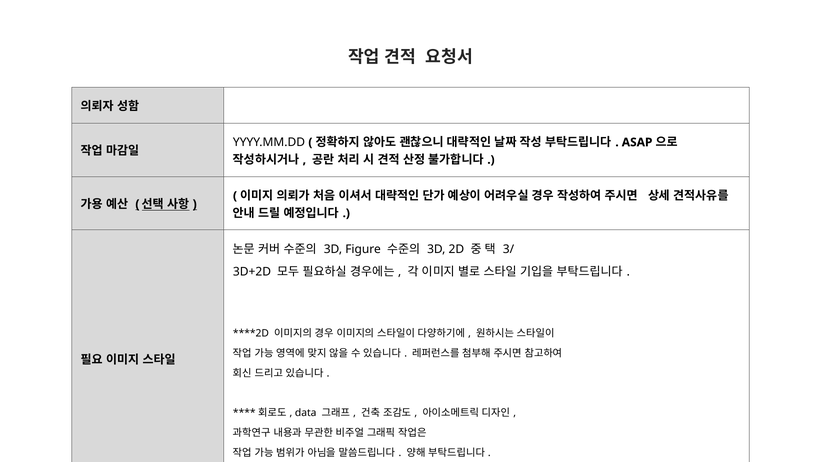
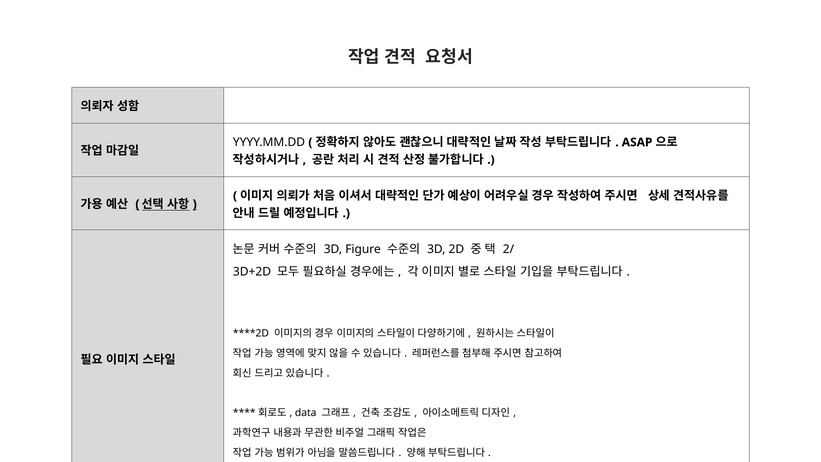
3/: 3/ -> 2/
